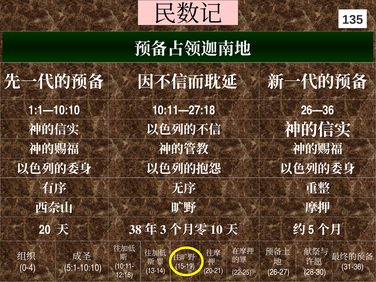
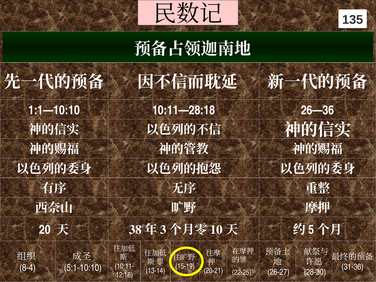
10:11—27:18: 10:11—27:18 -> 10:11—28:18
0-4: 0-4 -> 8-4
